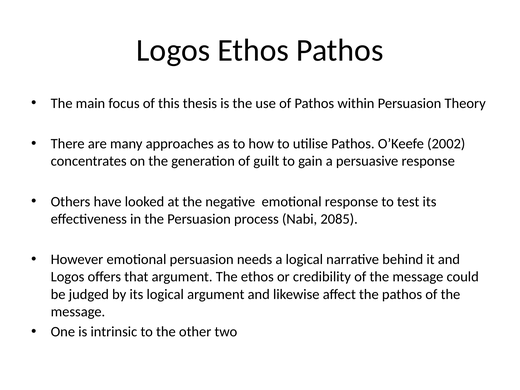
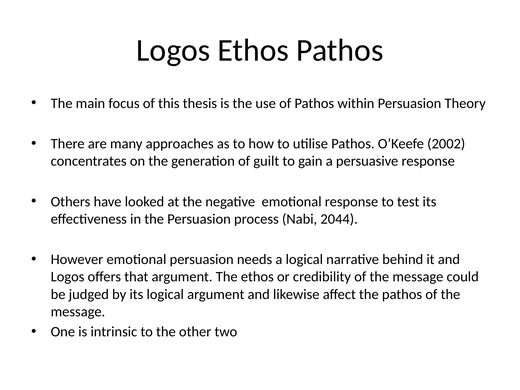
2085: 2085 -> 2044
